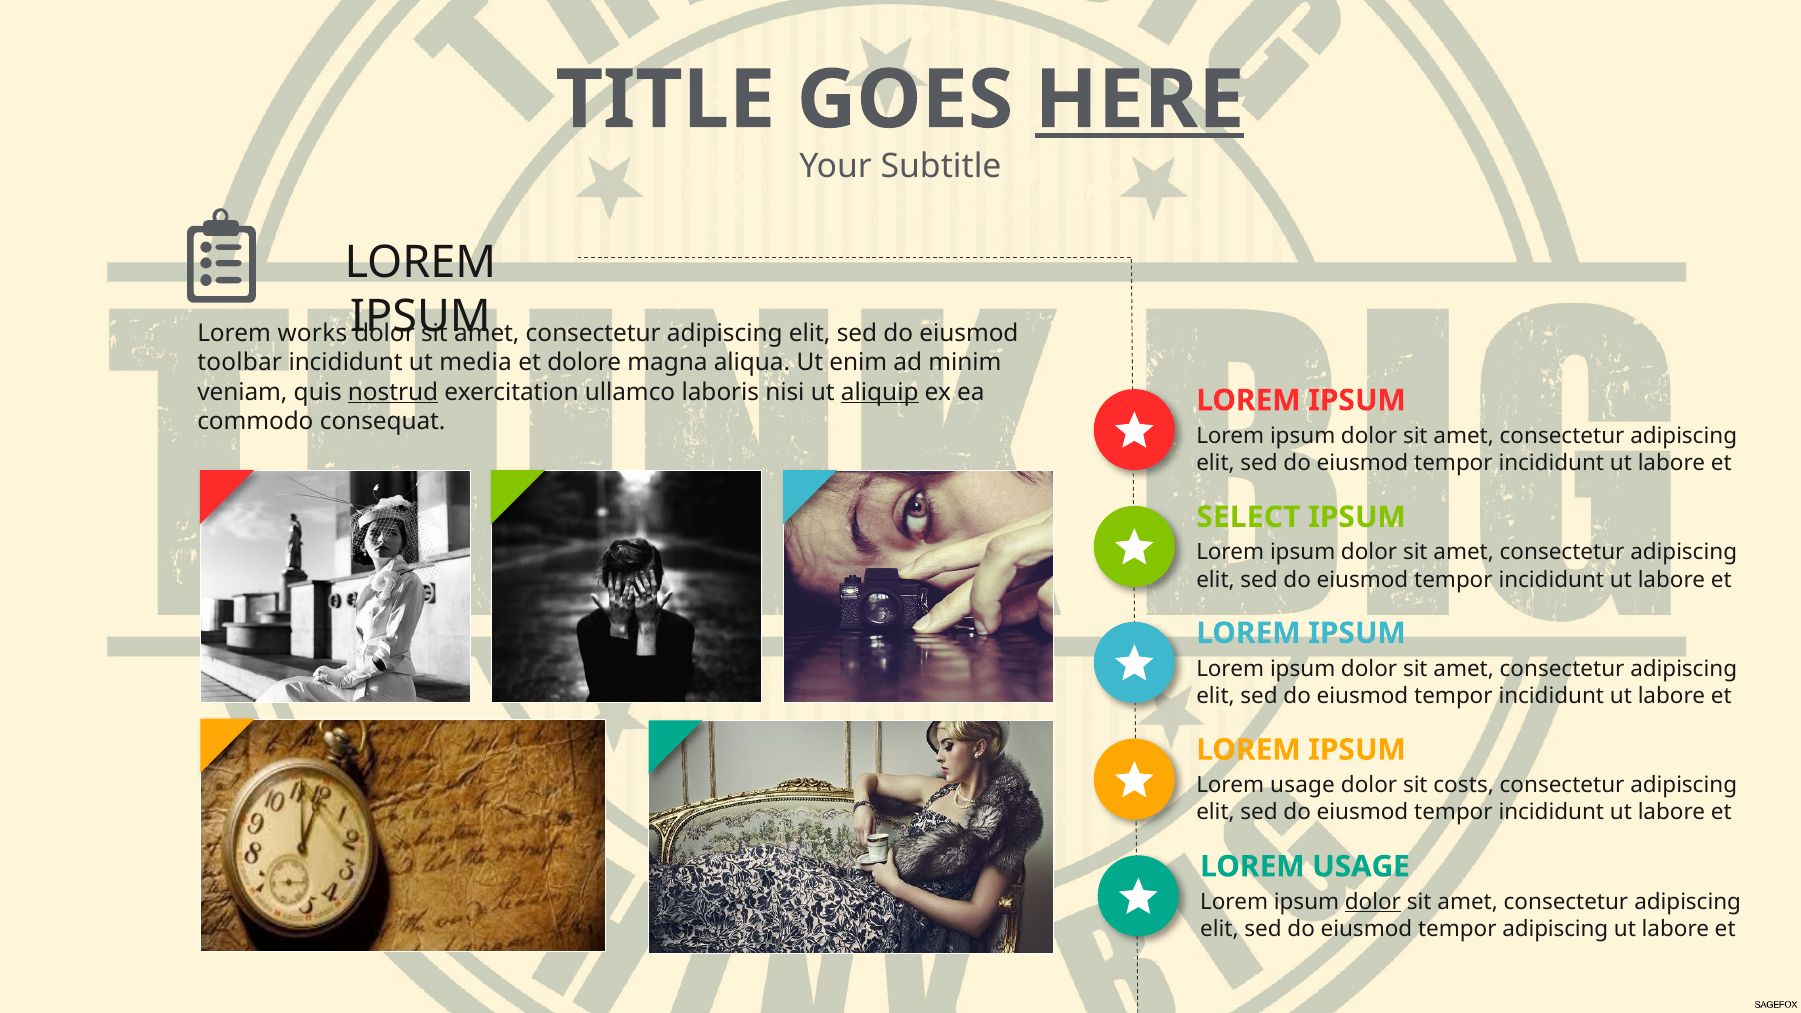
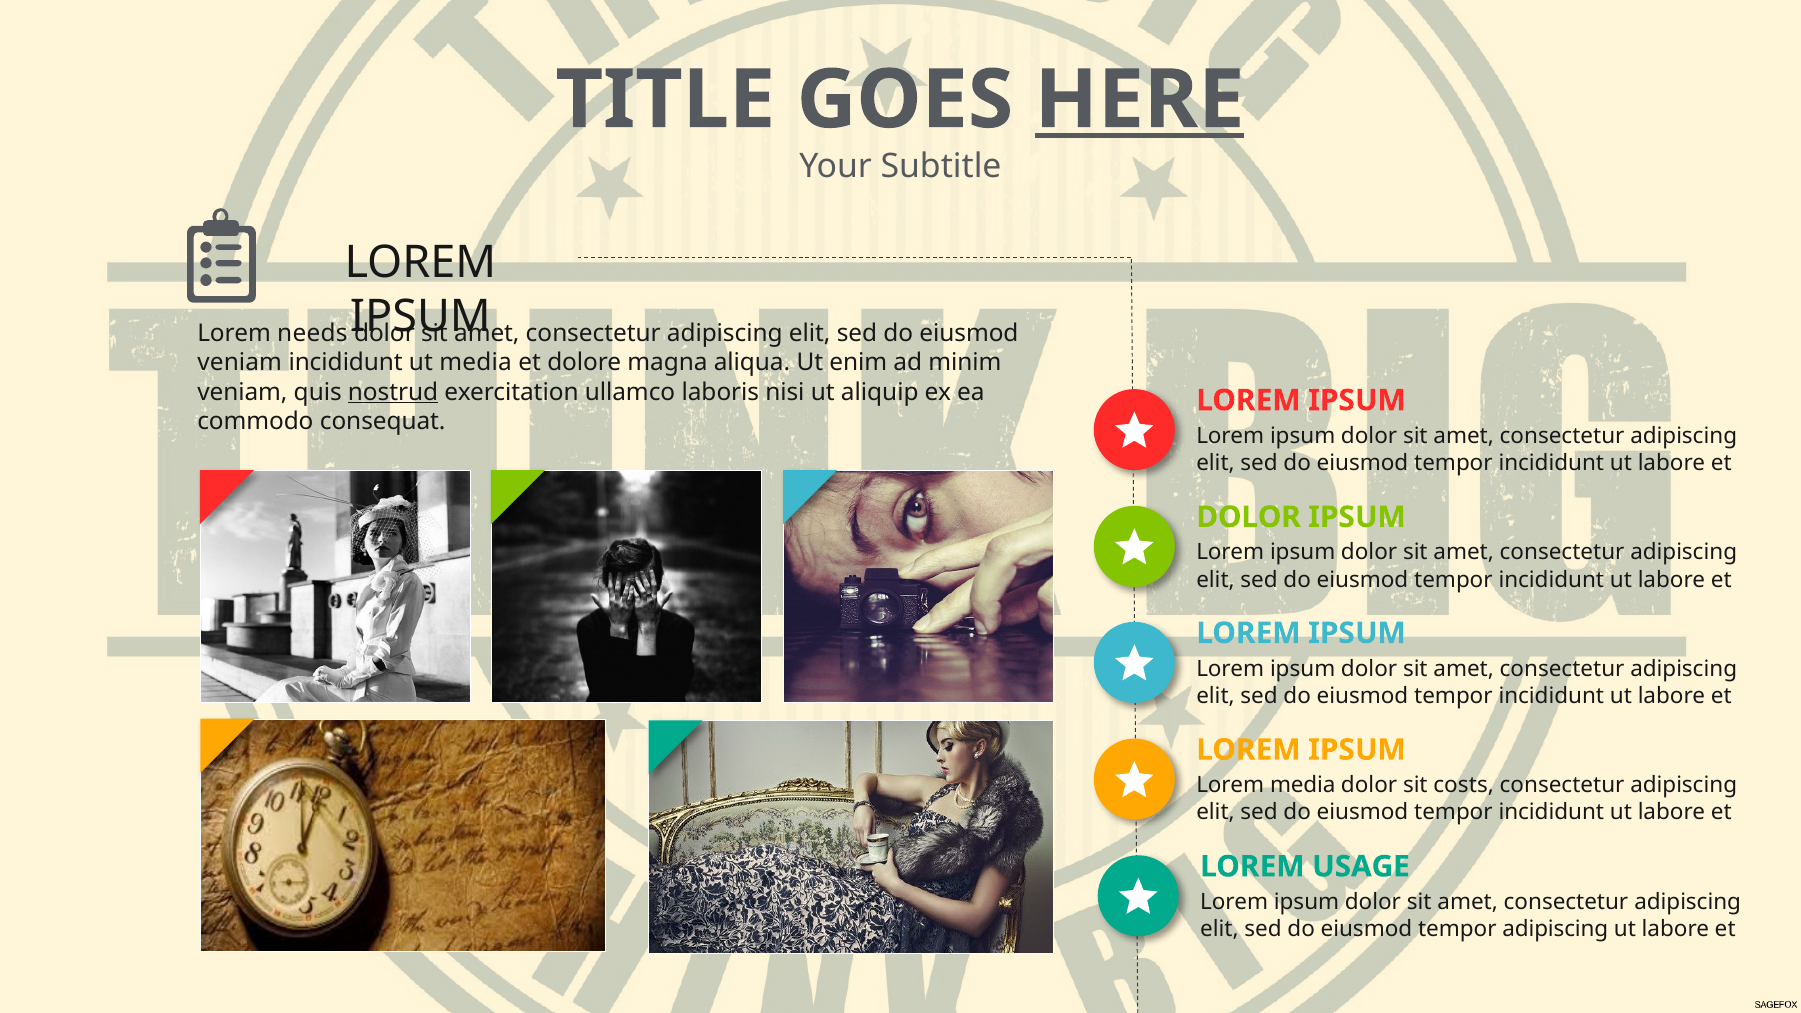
works: works -> needs
toolbar at (240, 363): toolbar -> veniam
aliquip underline: present -> none
SELECT at (1248, 517): SELECT -> DOLOR
usage at (1303, 785): usage -> media
dolor at (1373, 902) underline: present -> none
